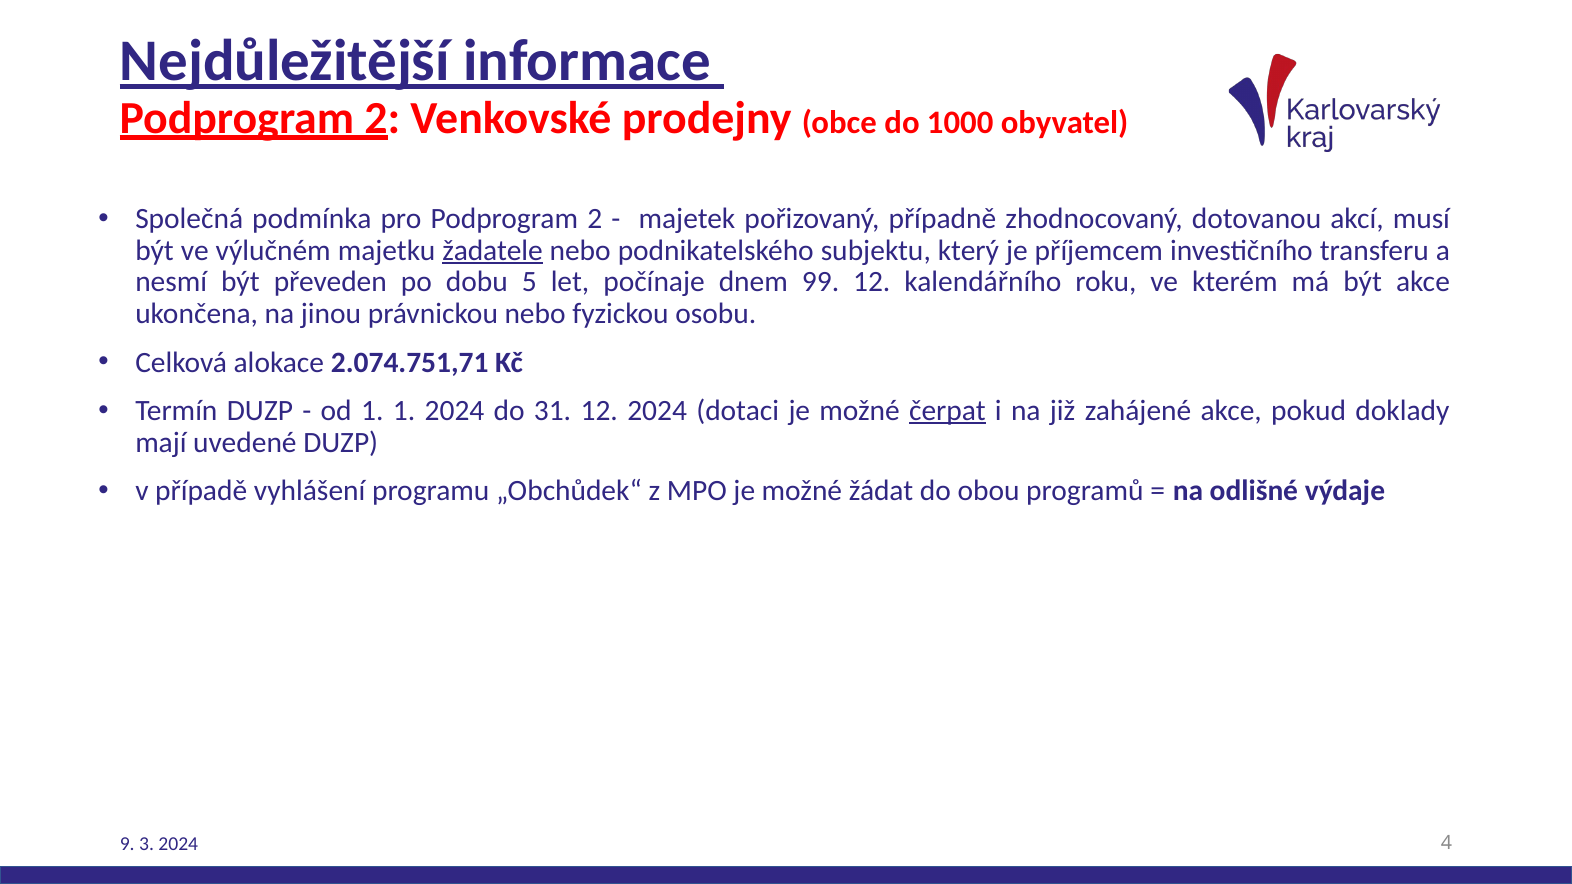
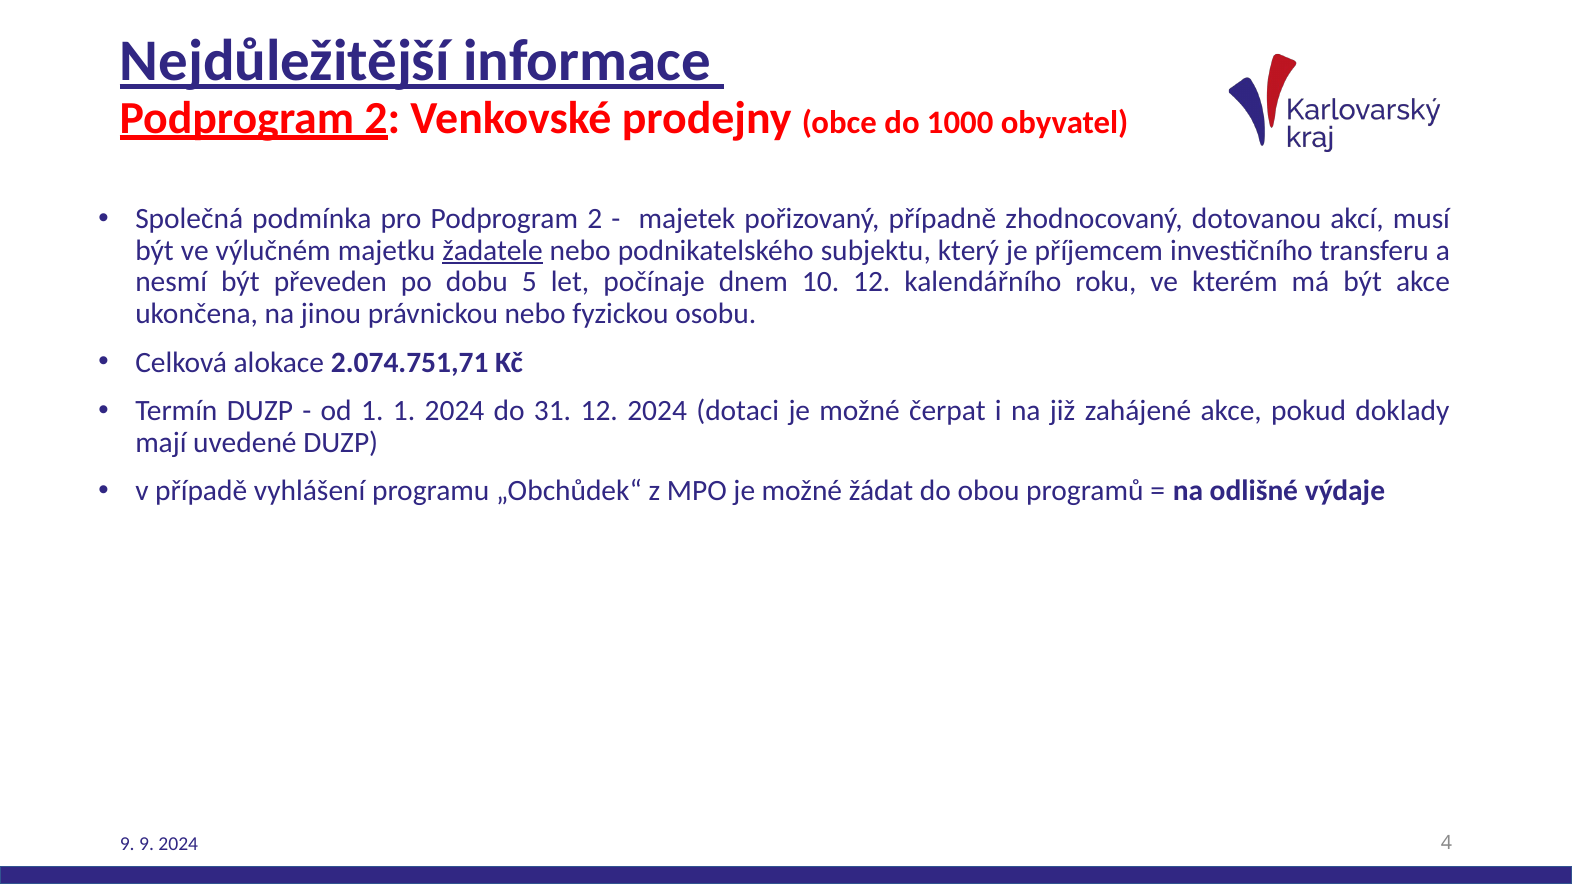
99: 99 -> 10
čerpat underline: present -> none
9 3: 3 -> 9
